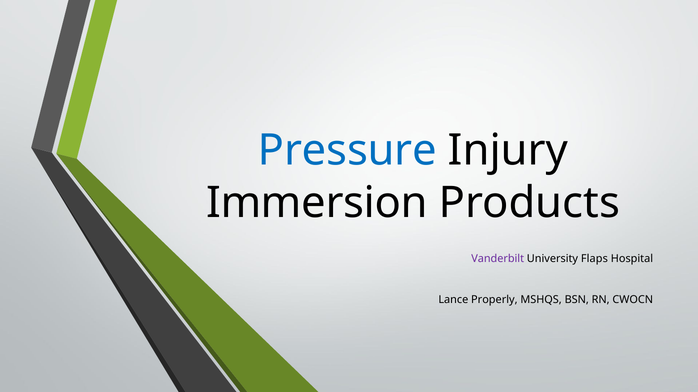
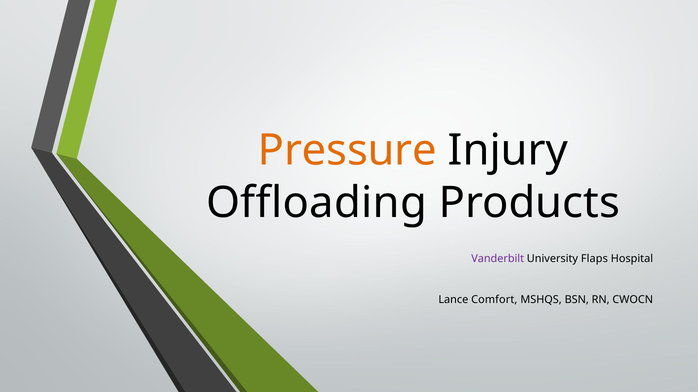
Pressure colour: blue -> orange
Immersion: Immersion -> Offloading
Properly: Properly -> Comfort
